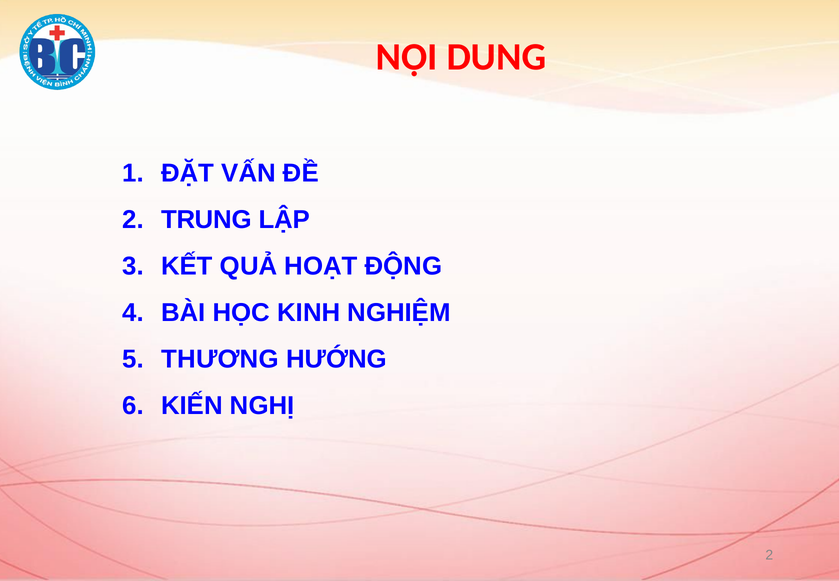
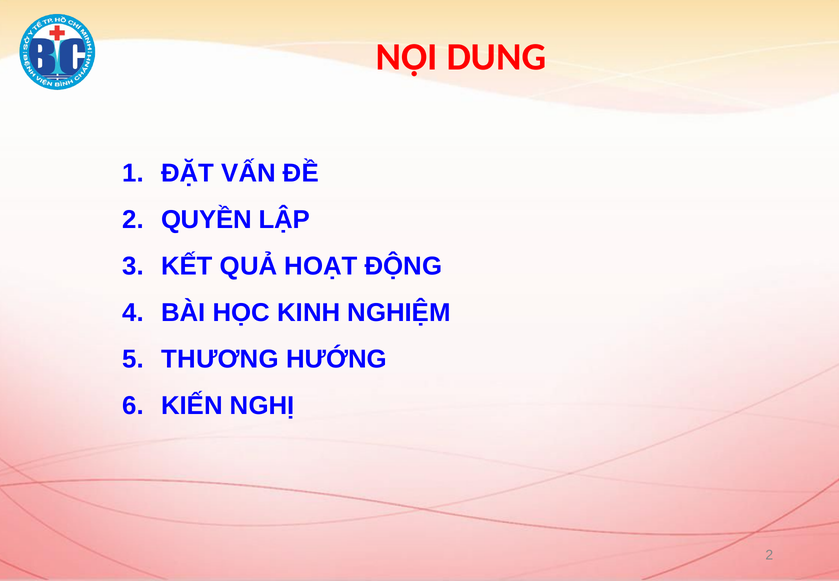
TRUNG: TRUNG -> QUYỀN
